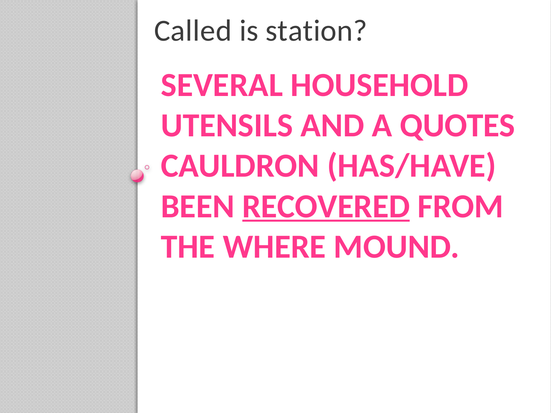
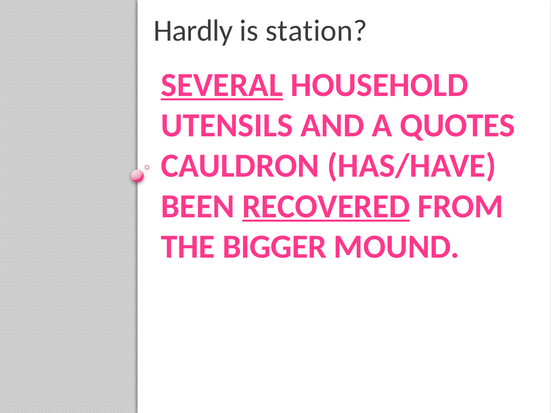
Called: Called -> Hardly
SEVERAL underline: none -> present
WHERE: WHERE -> BIGGER
